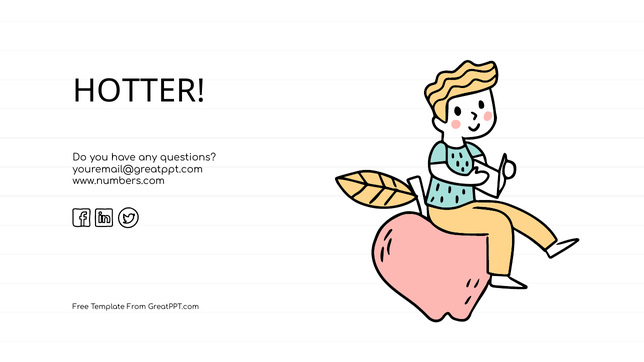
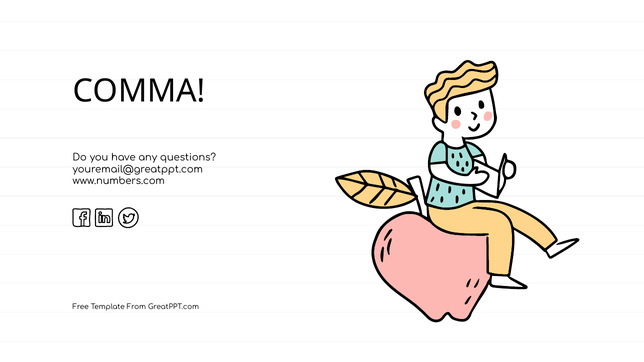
HOTTER: HOTTER -> COMMA
